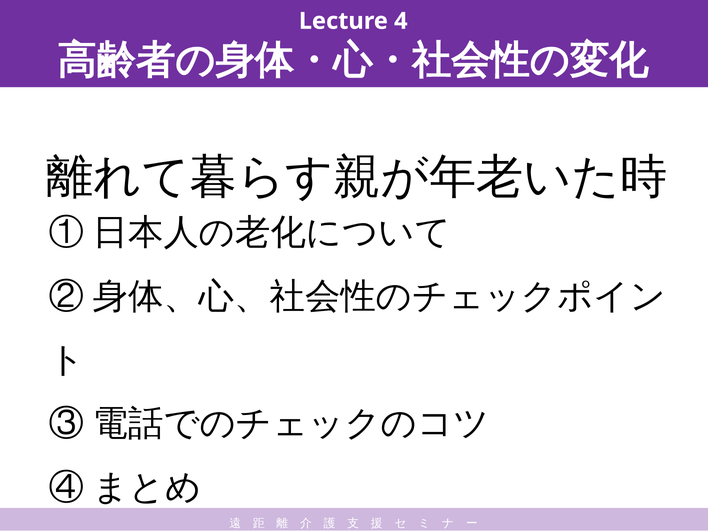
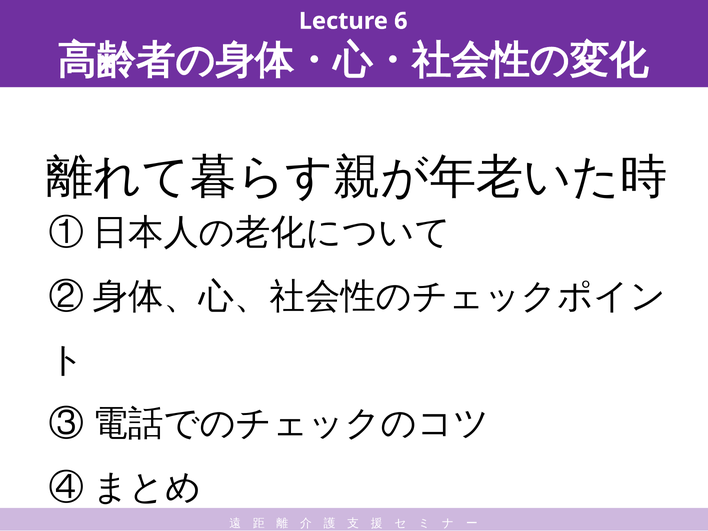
4: 4 -> 6
